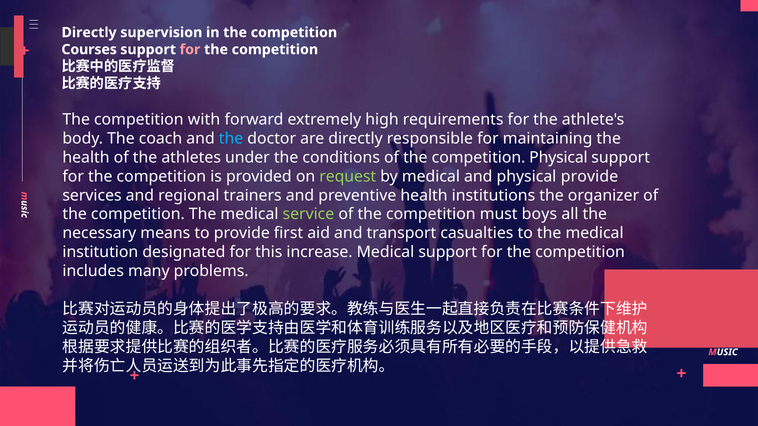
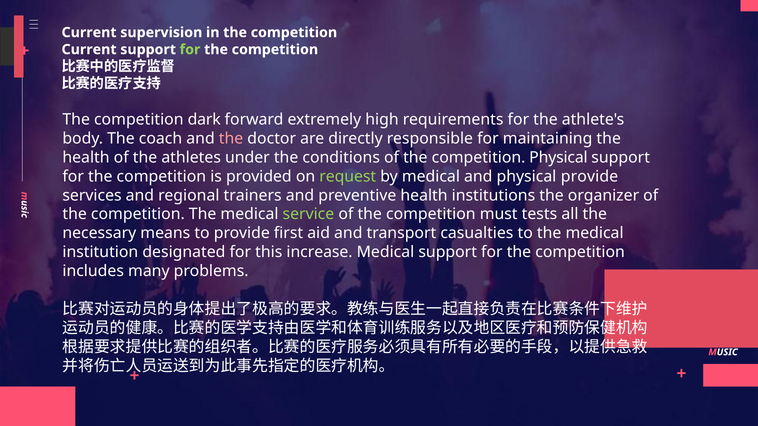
Directly at (89, 32): Directly -> Current
Courses at (89, 50): Courses -> Current
for at (190, 50) colour: pink -> light green
with: with -> dark
the at (231, 139) colour: light blue -> pink
boys: boys -> tests
